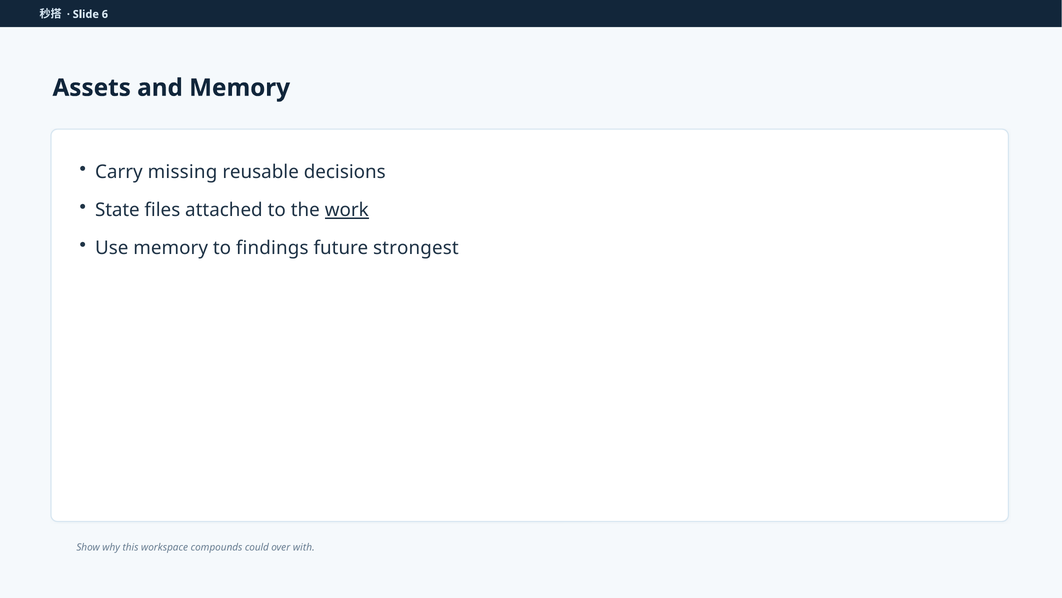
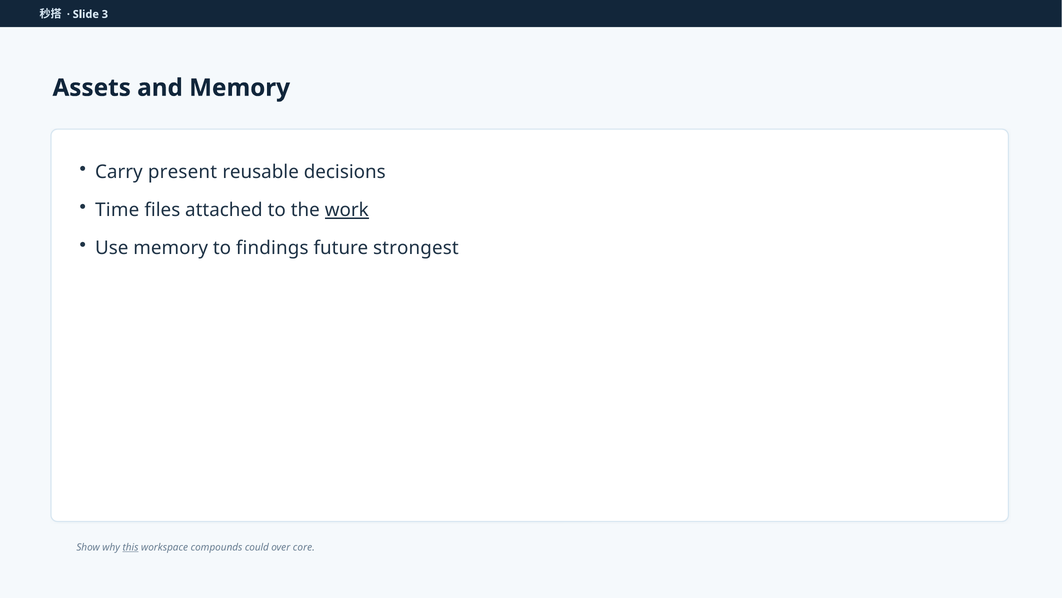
6: 6 -> 3
missing: missing -> present
State: State -> Time
this underline: none -> present
with: with -> core
